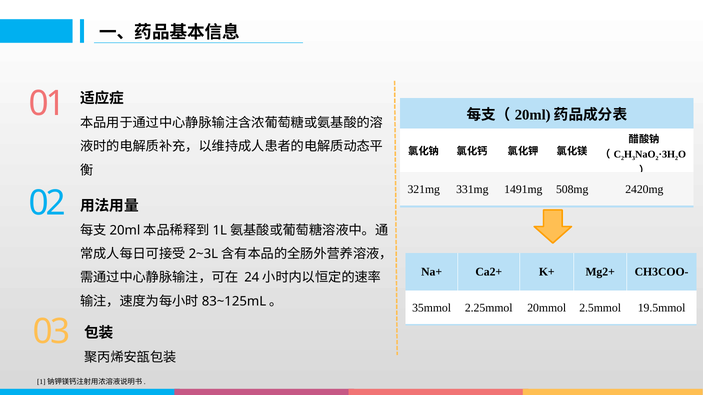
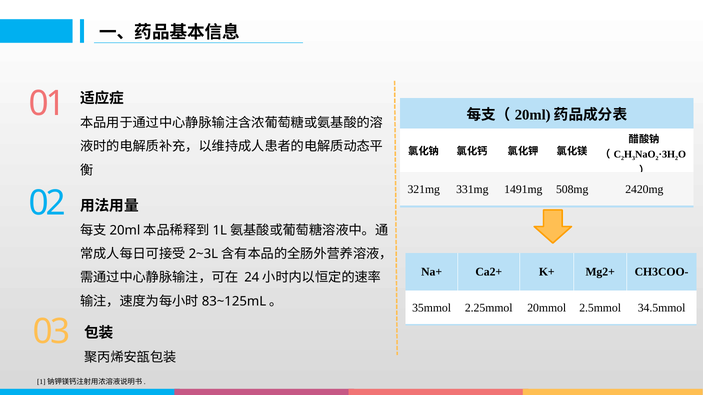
19.5mmol: 19.5mmol -> 34.5mmol
